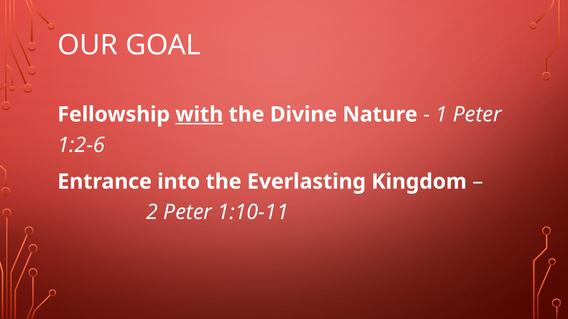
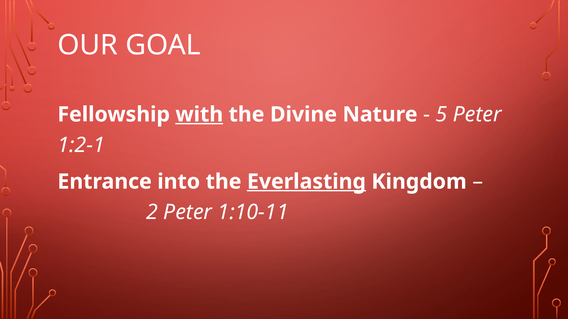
1: 1 -> 5
1:2-6: 1:2-6 -> 1:2-1
Everlasting underline: none -> present
